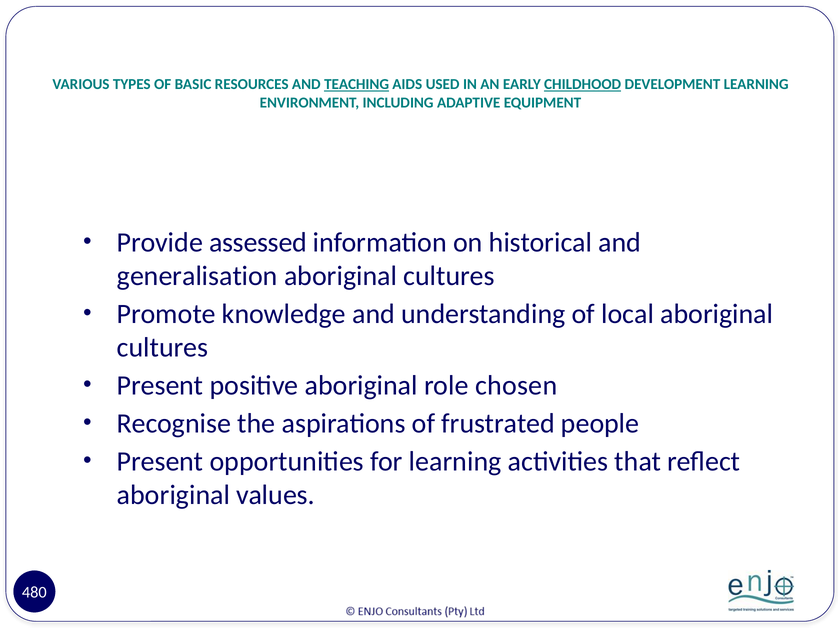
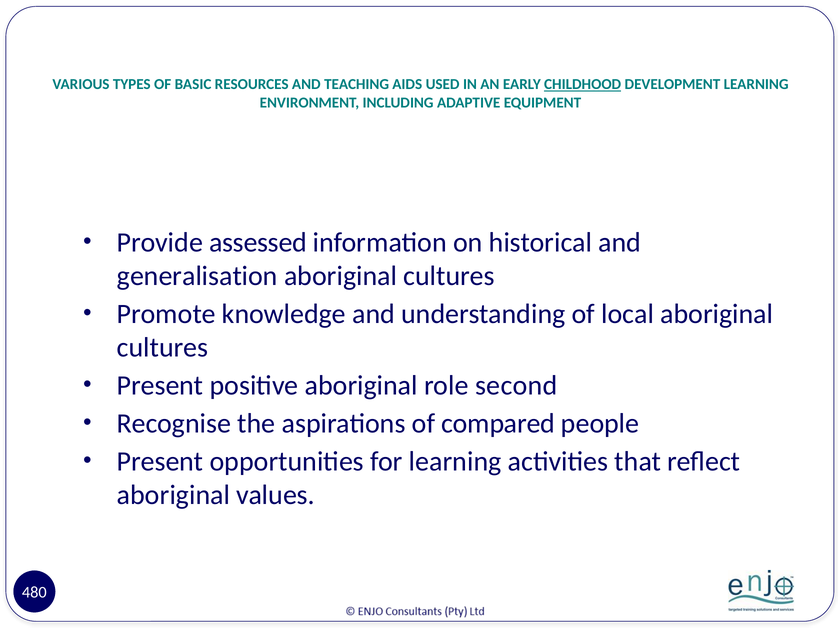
TEACHING underline: present -> none
chosen: chosen -> second
frustrated: frustrated -> compared
